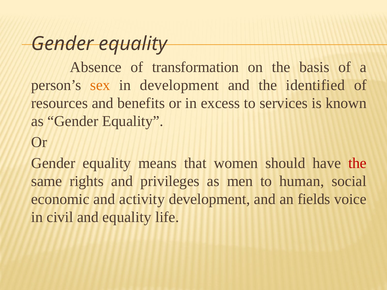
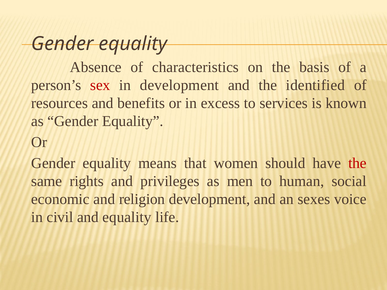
transformation: transformation -> characteristics
sex colour: orange -> red
activity: activity -> religion
fields: fields -> sexes
